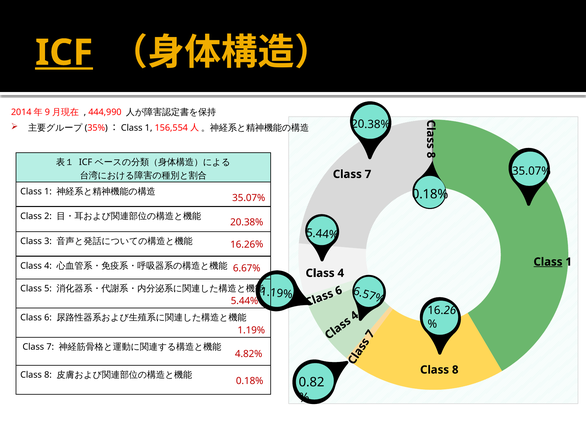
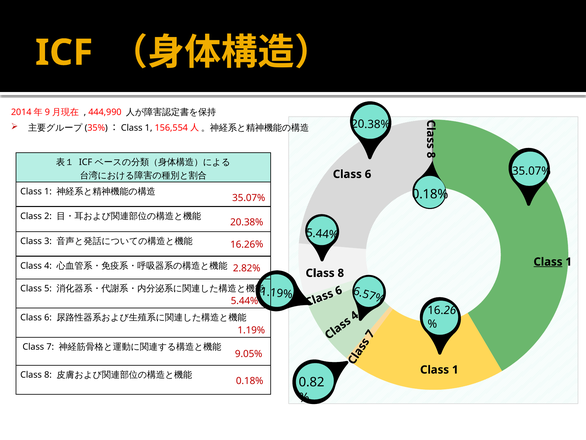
ICF at (64, 53) underline: present -> none
7 at (368, 174): 7 -> 6
6.67%: 6.67% -> 2.82%
4 at (341, 273): 4 -> 8
4.82%: 4.82% -> 9.05%
8 at (455, 369): 8 -> 1
